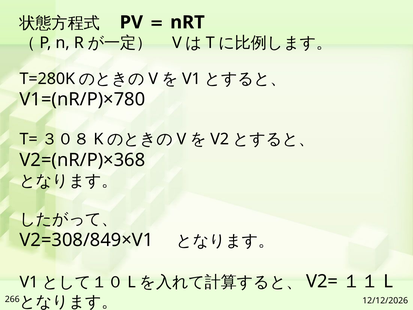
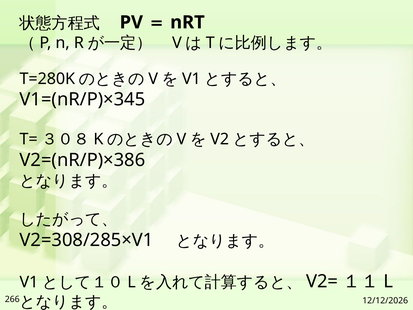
V1=(nR/P)×780: V1=(nR/P)×780 -> V1=(nR/P)×345
V2=(nR/P)×368: V2=(nR/P)×368 -> V2=(nR/P)×386
V2=308/849×V1: V2=308/849×V1 -> V2=308/285×V1
